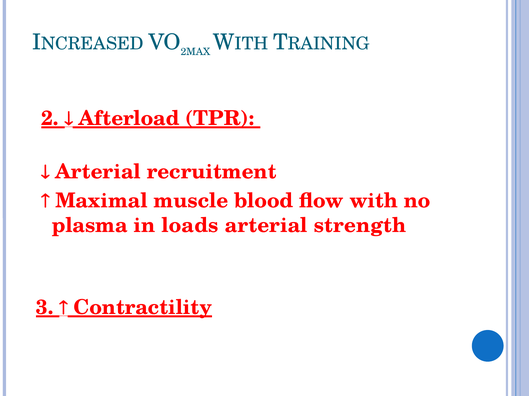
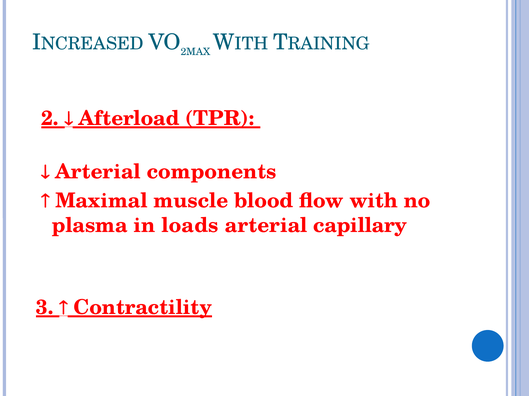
recruitment: recruitment -> components
strength: strength -> capillary
